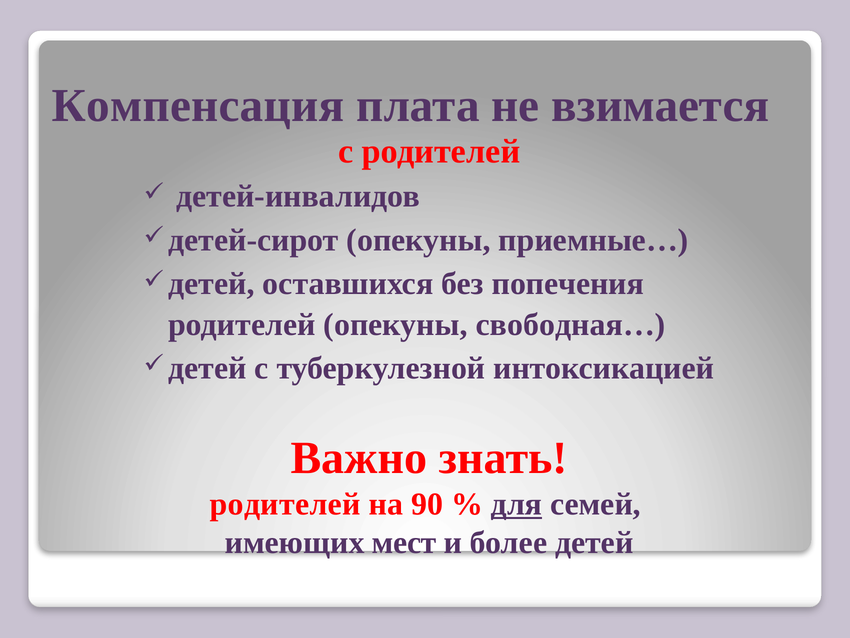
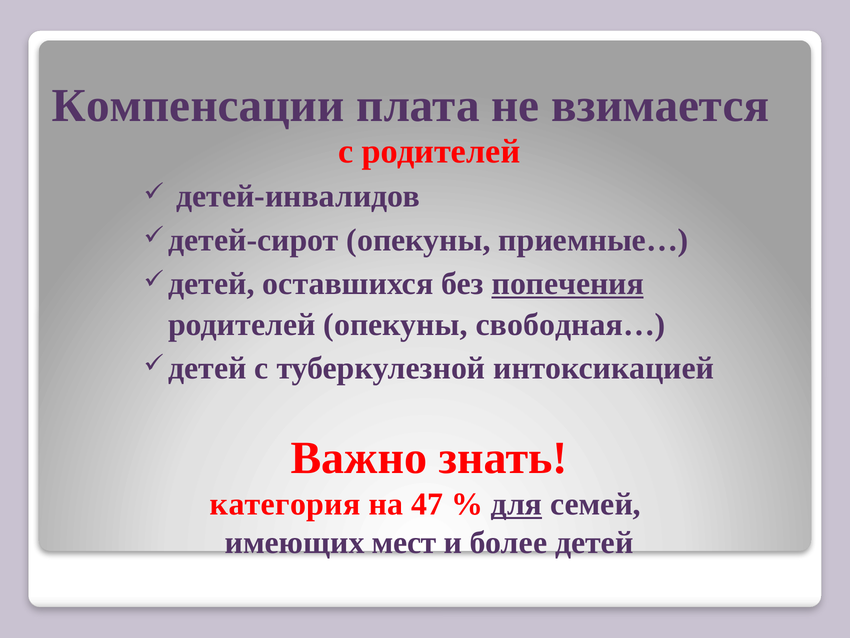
Компенсация: Компенсация -> Компенсации
попечения underline: none -> present
родителей at (285, 504): родителей -> категория
90: 90 -> 47
